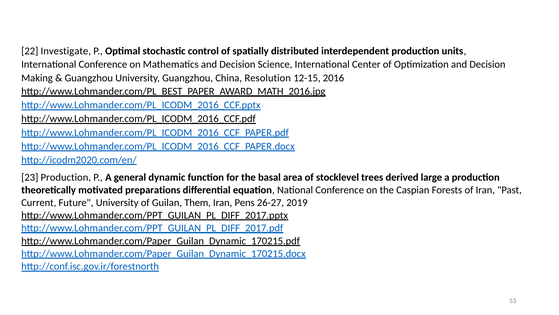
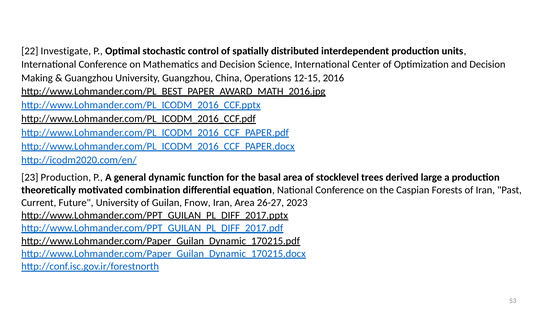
Resolution: Resolution -> Operations
preparations: preparations -> combination
Them: Them -> Fnow
Iran Pens: Pens -> Area
2019: 2019 -> 2023
